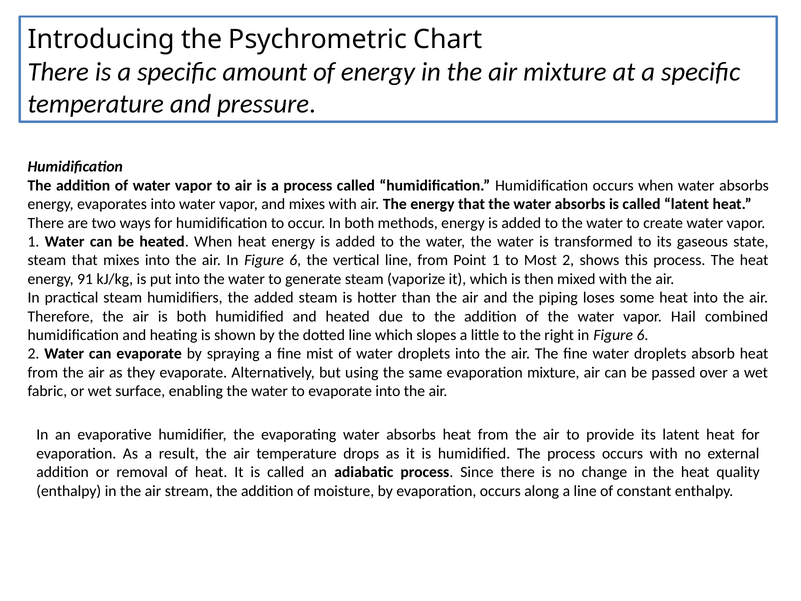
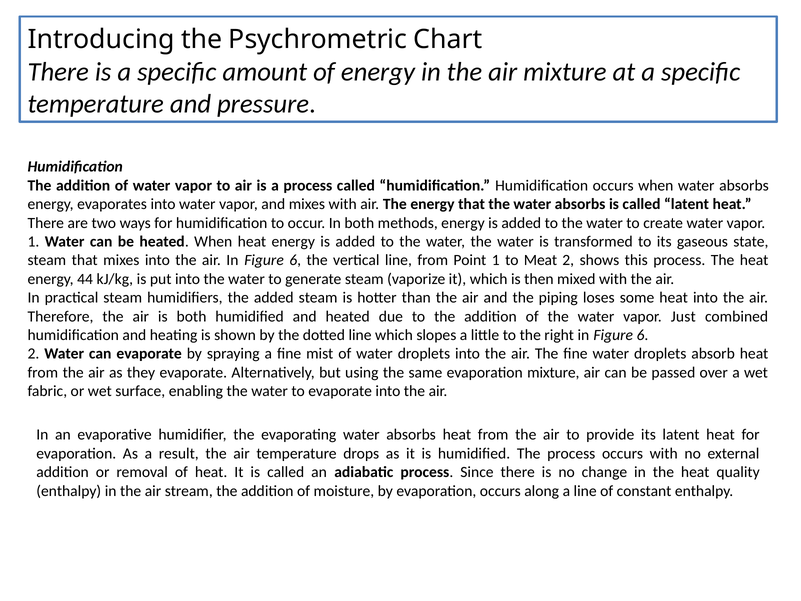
Most: Most -> Meat
91: 91 -> 44
Hail: Hail -> Just
